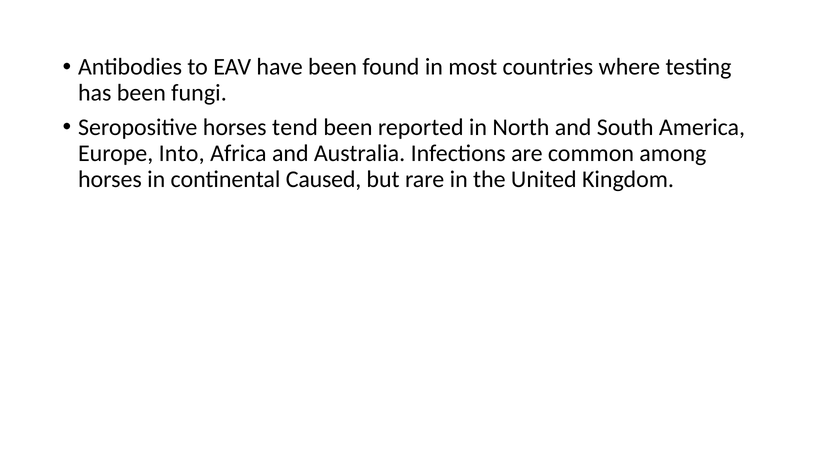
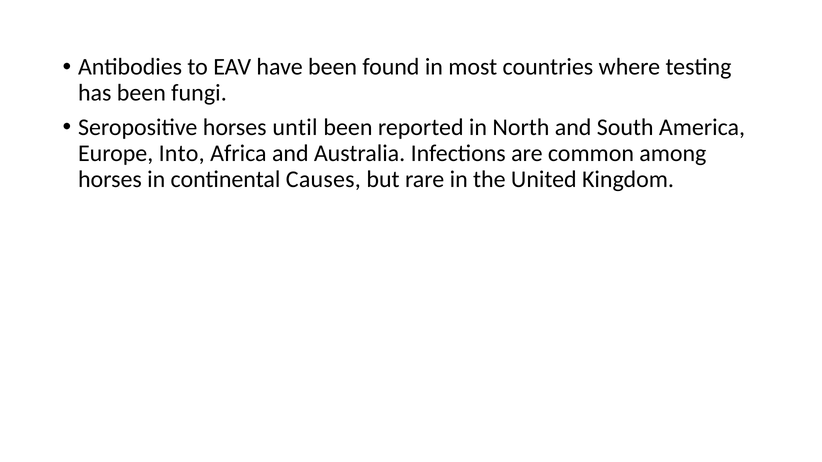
tend: tend -> until
Caused: Caused -> Causes
